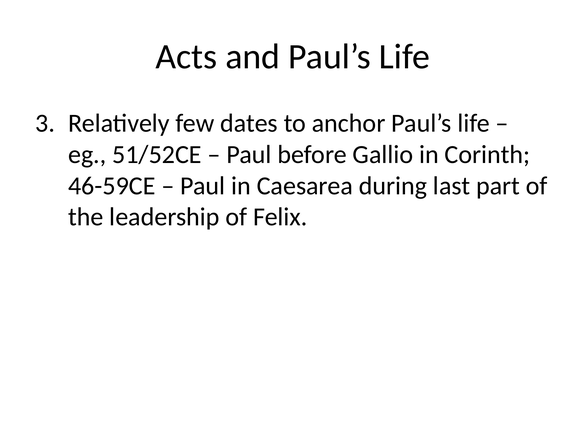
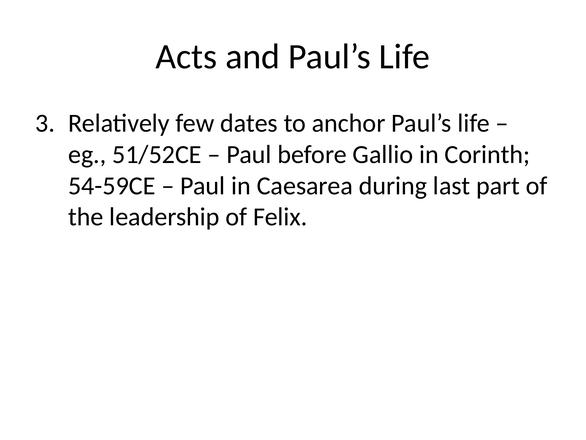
46-59CE: 46-59CE -> 54-59CE
